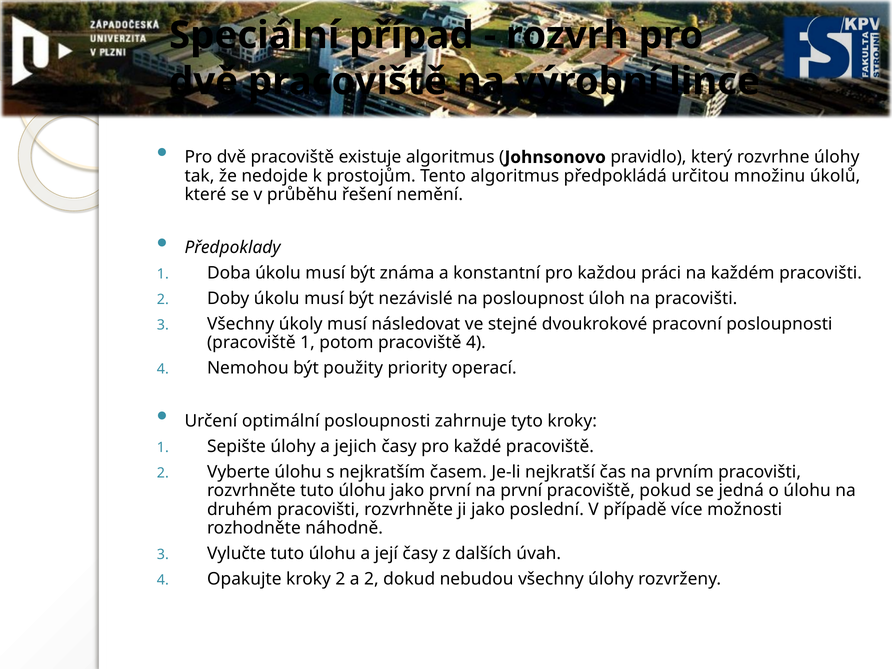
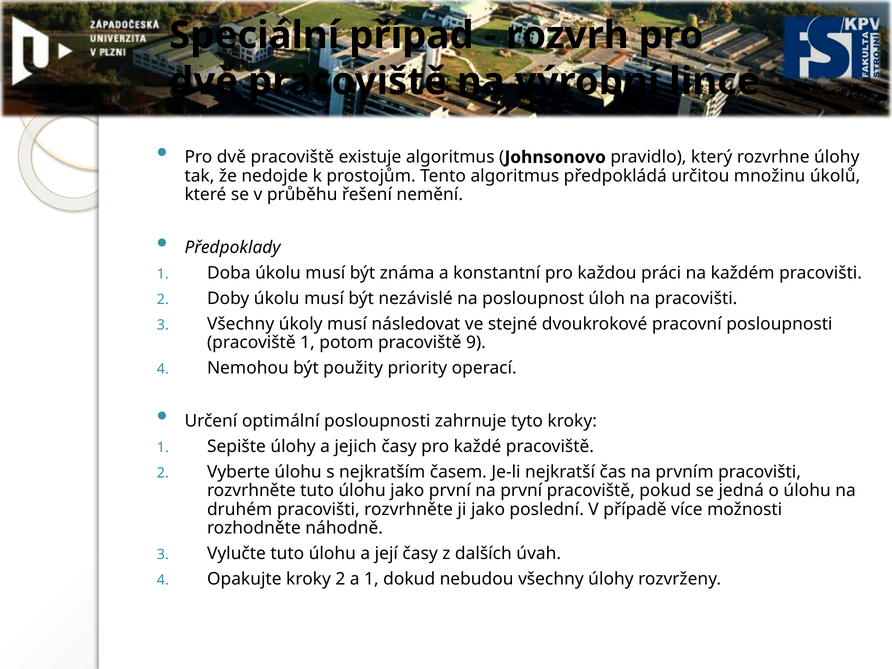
pracoviště 4: 4 -> 9
a 2: 2 -> 1
